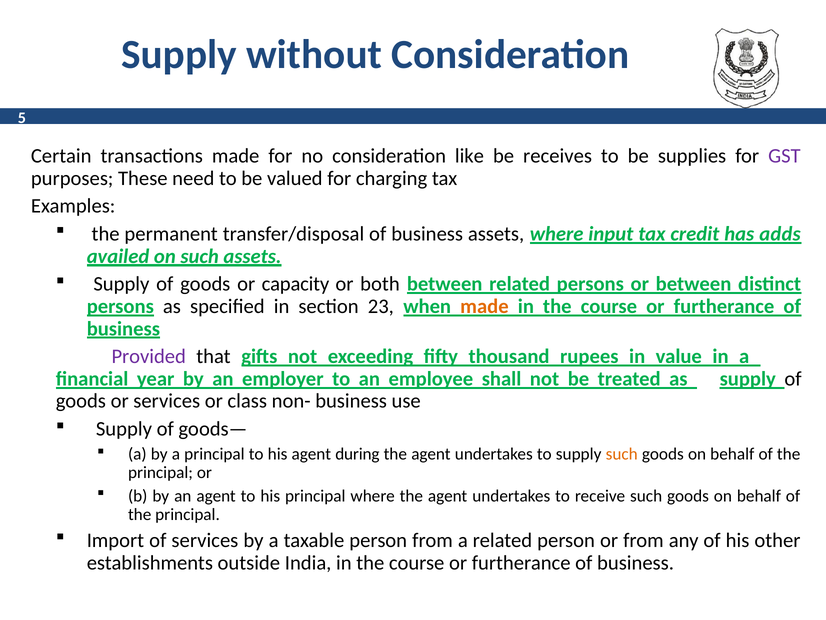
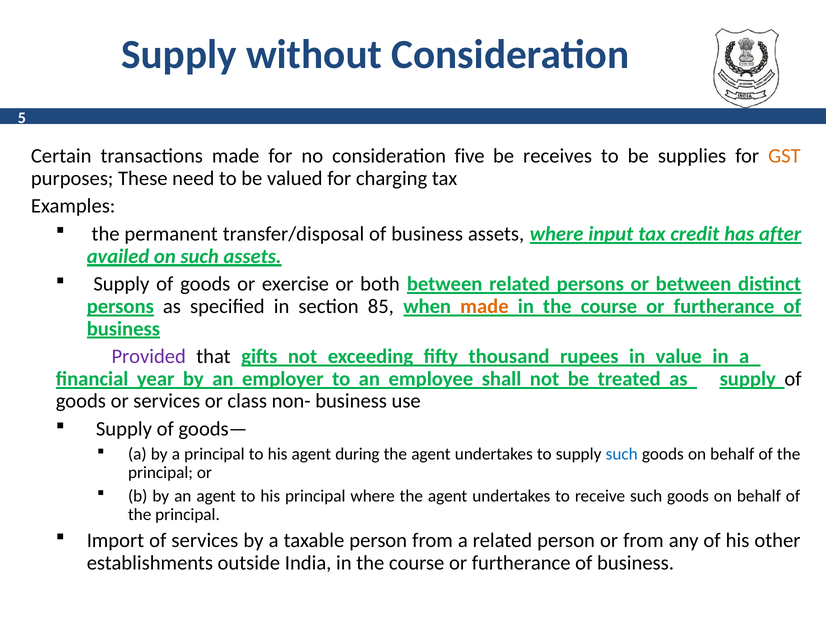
like: like -> five
GST colour: purple -> orange
adds: adds -> after
capacity: capacity -> exercise
23: 23 -> 85
such at (622, 454) colour: orange -> blue
